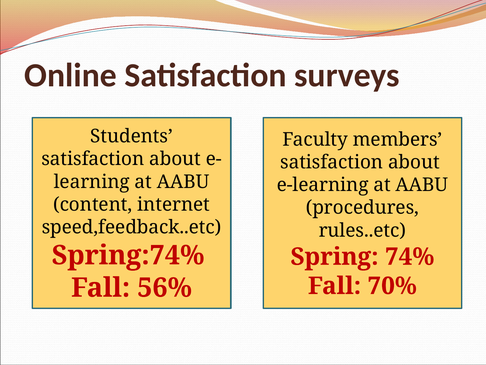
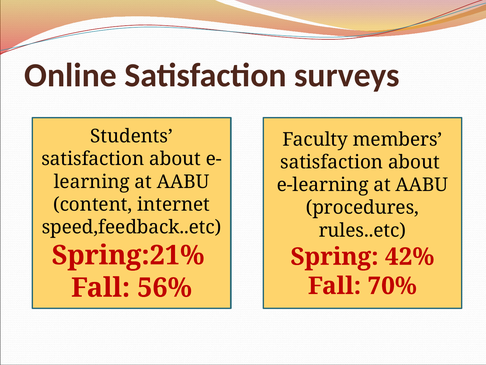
Spring:74%: Spring:74% -> Spring:21%
74%: 74% -> 42%
